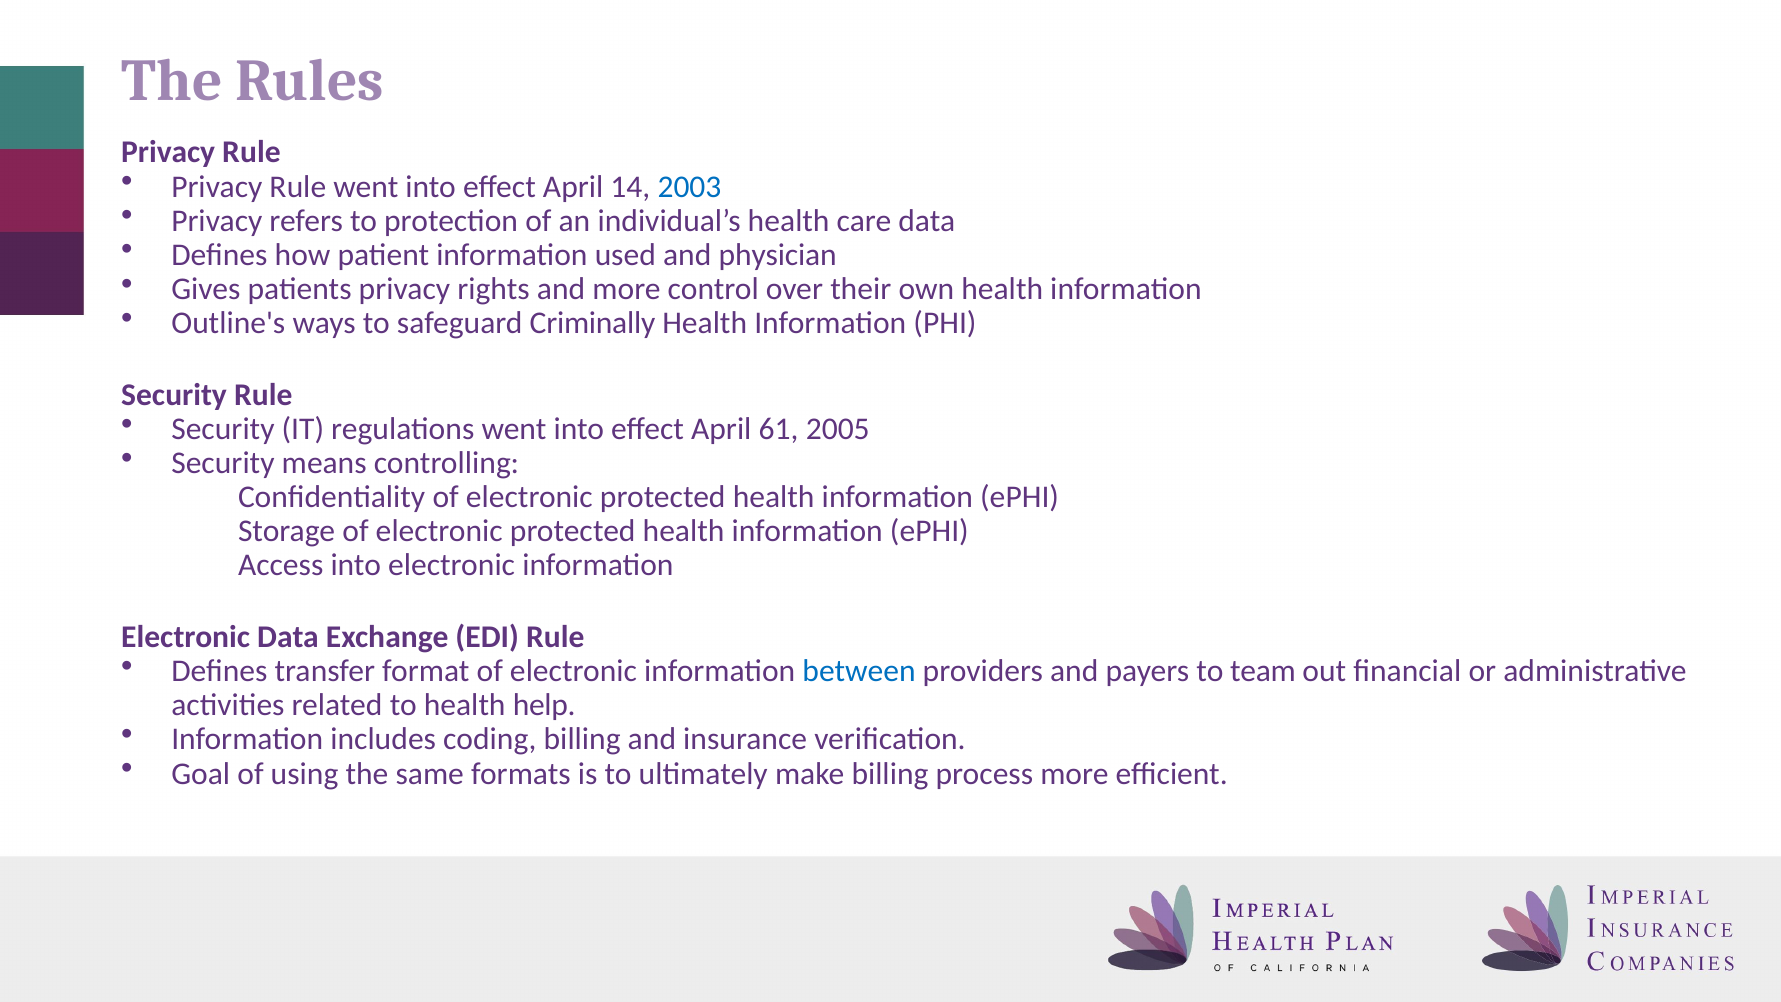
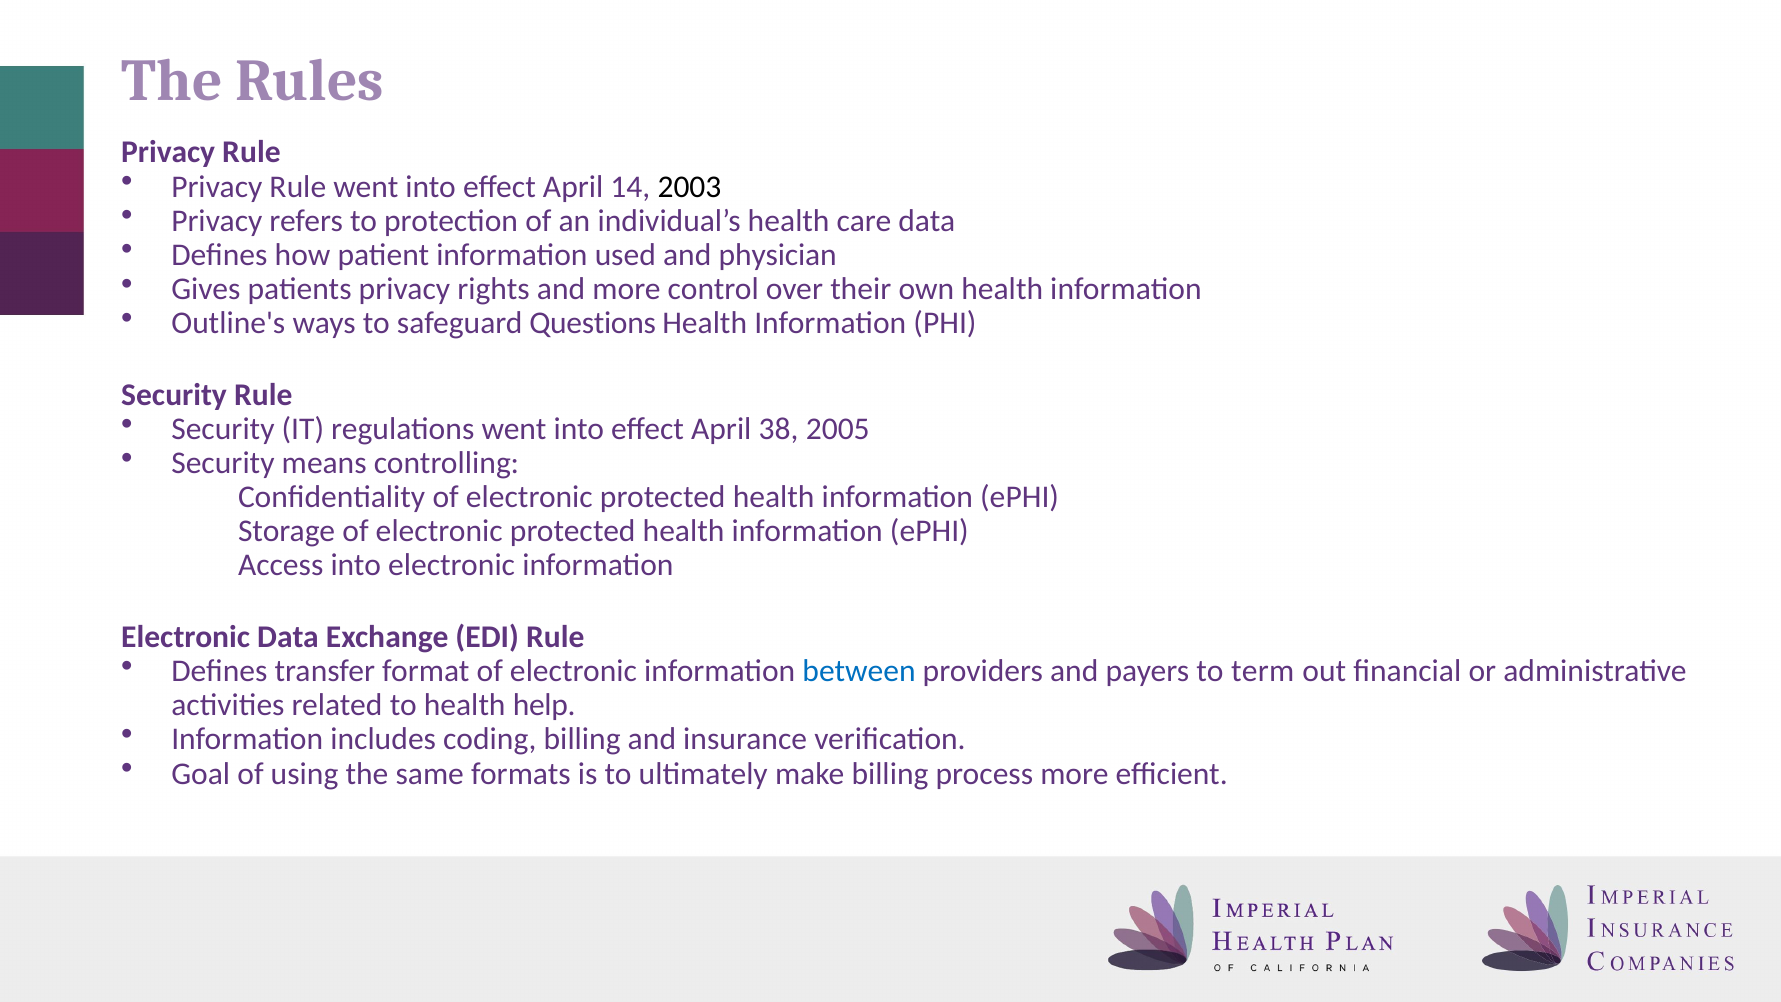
2003 colour: blue -> black
Criminally: Criminally -> Questions
61: 61 -> 38
team: team -> term
